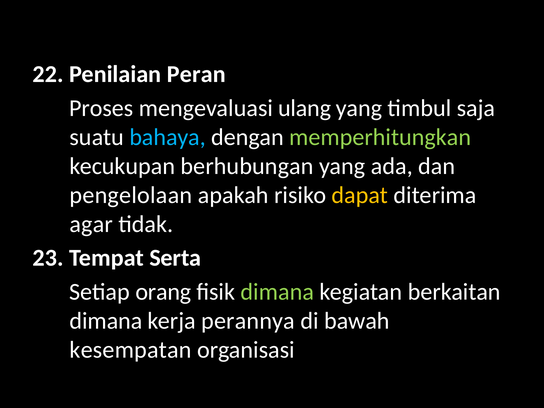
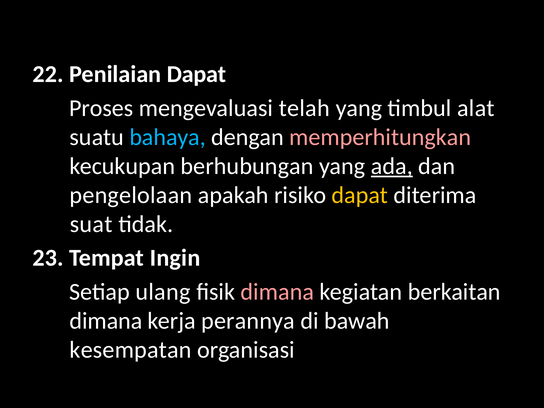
Penilaian Peran: Peran -> Dapat
ulang: ulang -> telah
saja: saja -> alat
memperhitungkan colour: light green -> pink
ada underline: none -> present
agar: agar -> suat
Serta: Serta -> Ingin
orang: orang -> ulang
dimana at (277, 292) colour: light green -> pink
